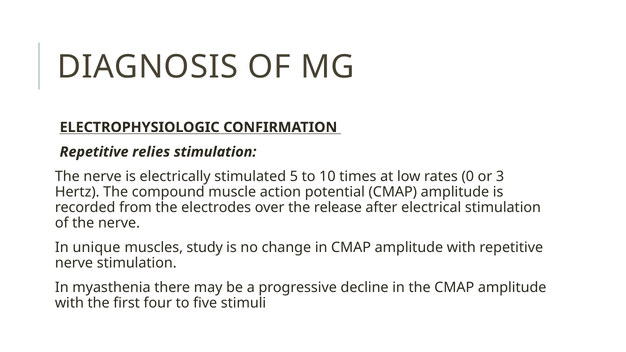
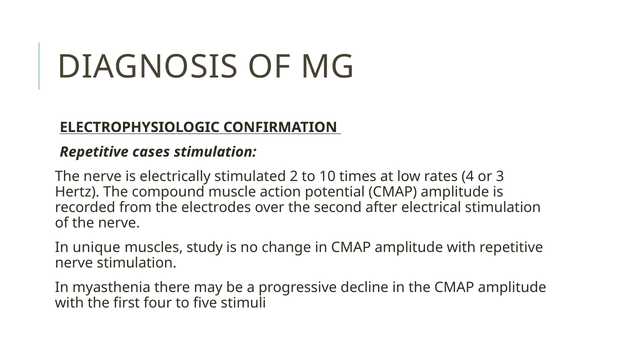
relies: relies -> cases
5: 5 -> 2
0: 0 -> 4
release: release -> second
